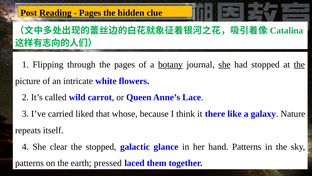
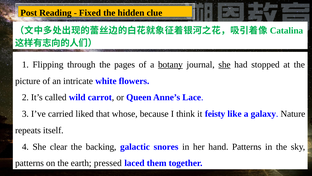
Reading underline: present -> none
Pages at (90, 13): Pages -> Fixed
the at (299, 64) underline: present -> none
there: there -> feisty
the stopped: stopped -> backing
glance: glance -> snores
